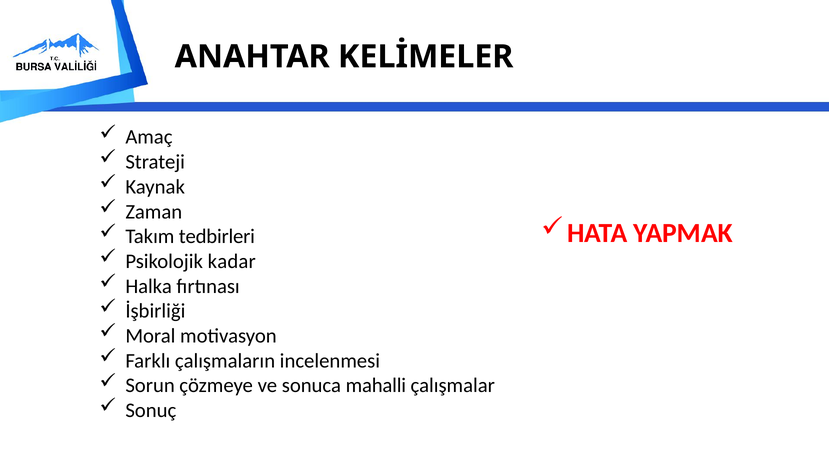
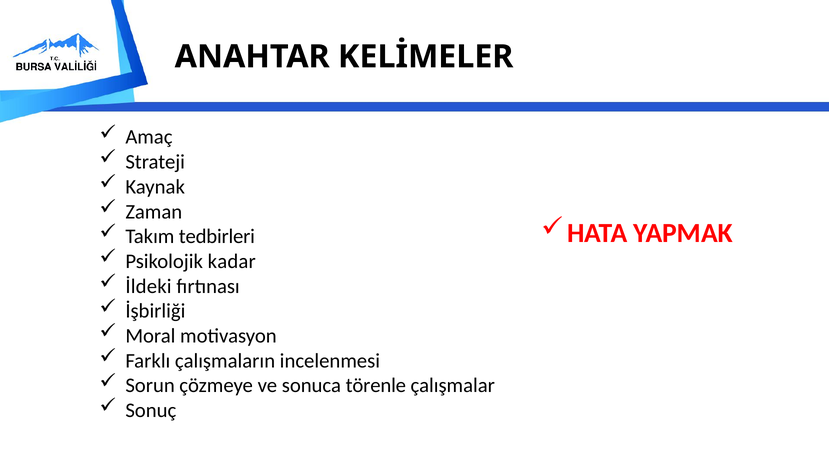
Halka: Halka -> İldeki
mahalli: mahalli -> törenle
